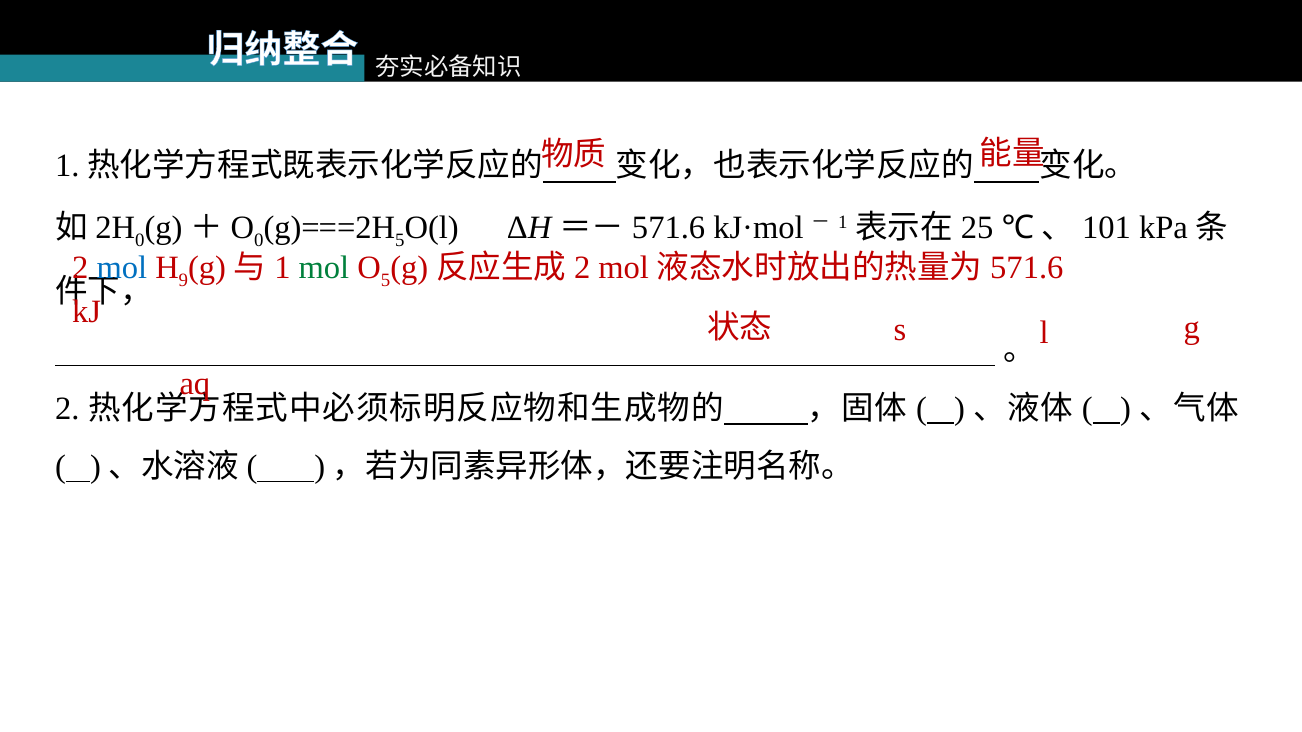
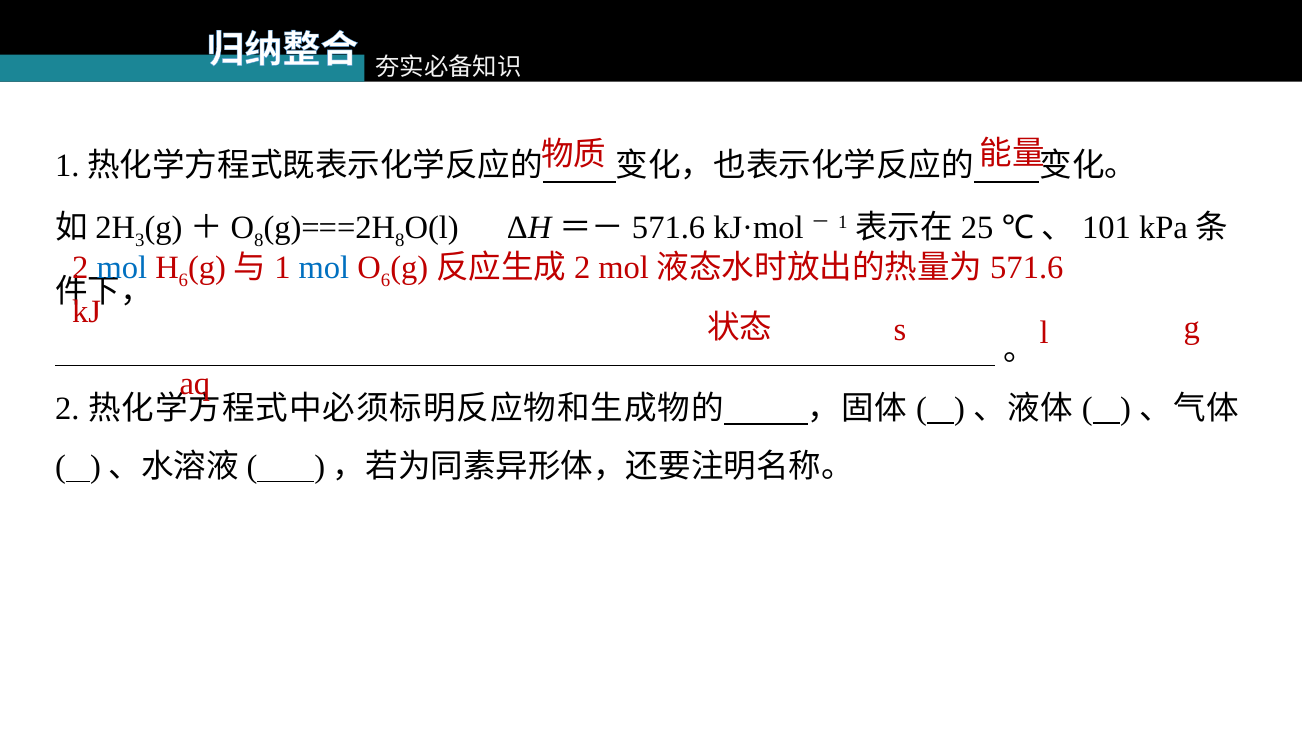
0 at (140, 240): 0 -> 3
0 at (259, 240): 0 -> 8
5 at (400, 240): 5 -> 8
9 at (183, 280): 9 -> 6
mol at (324, 268) colour: green -> blue
5 at (386, 280): 5 -> 6
